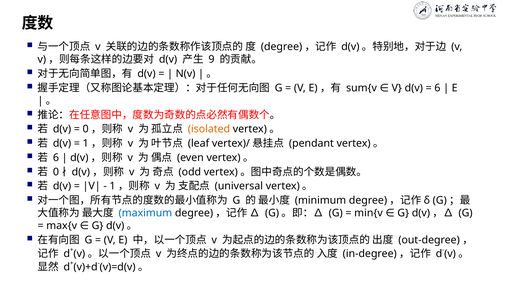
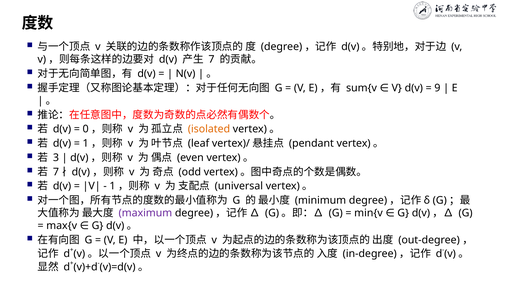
9 at (211, 59): 9 -> 7
6 at (437, 88): 6 -> 9
6 at (56, 157): 6 -> 3
0 at (56, 172): 0 -> 7
maximum colour: blue -> purple
